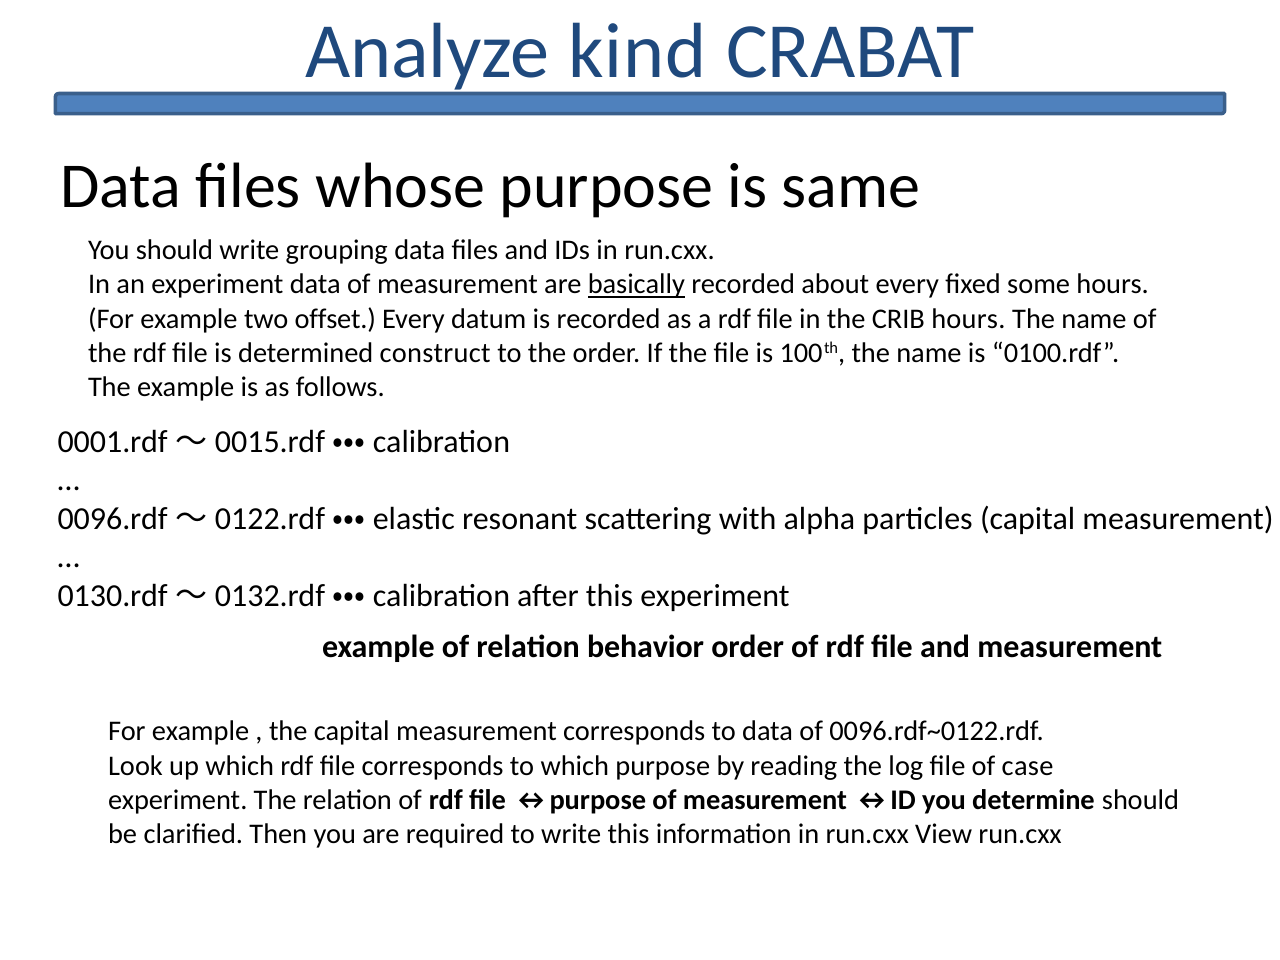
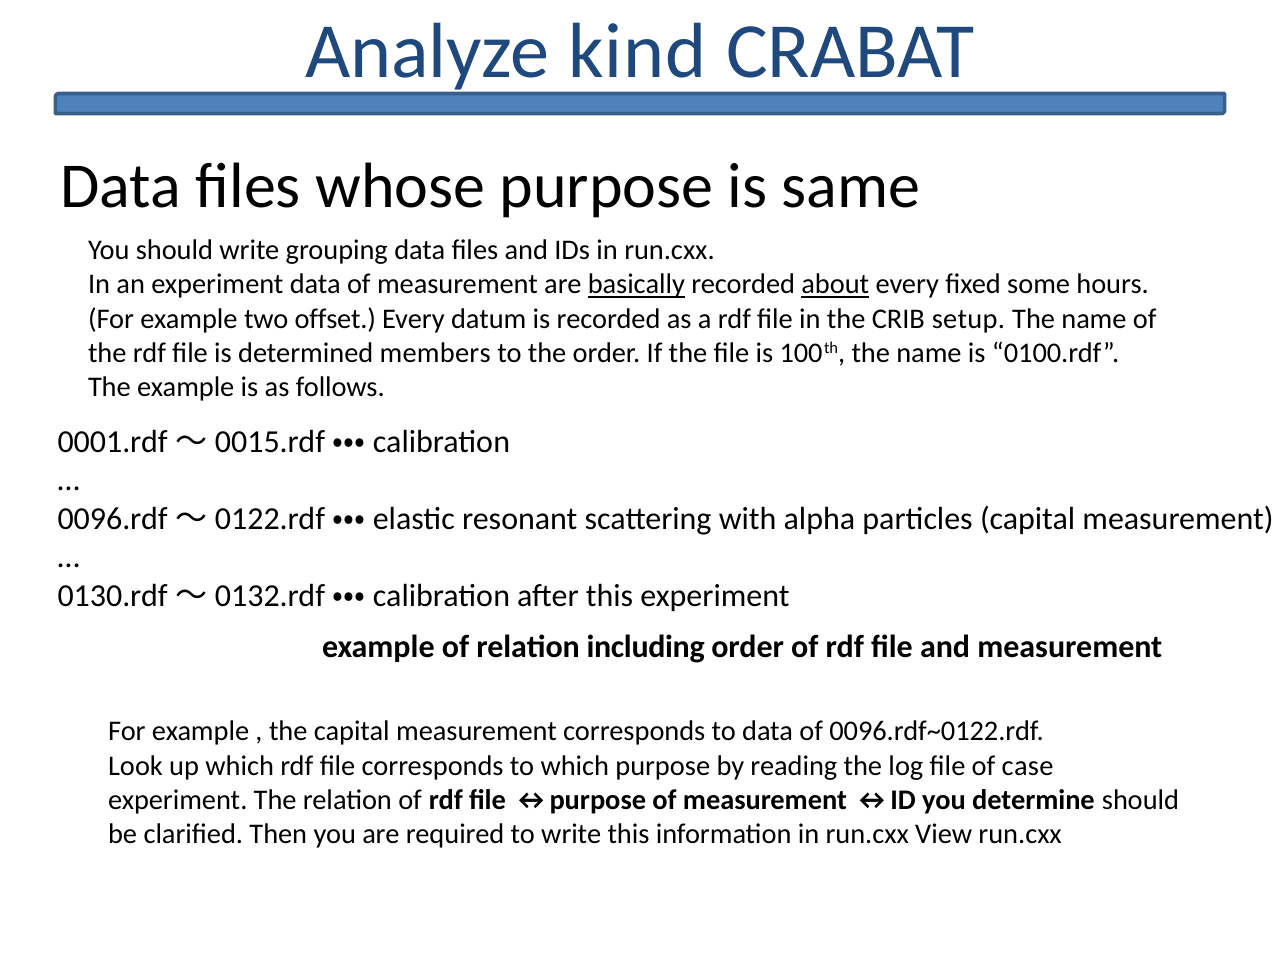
about underline: none -> present
CRIB hours: hours -> setup
construct: construct -> members
behavior: behavior -> including
